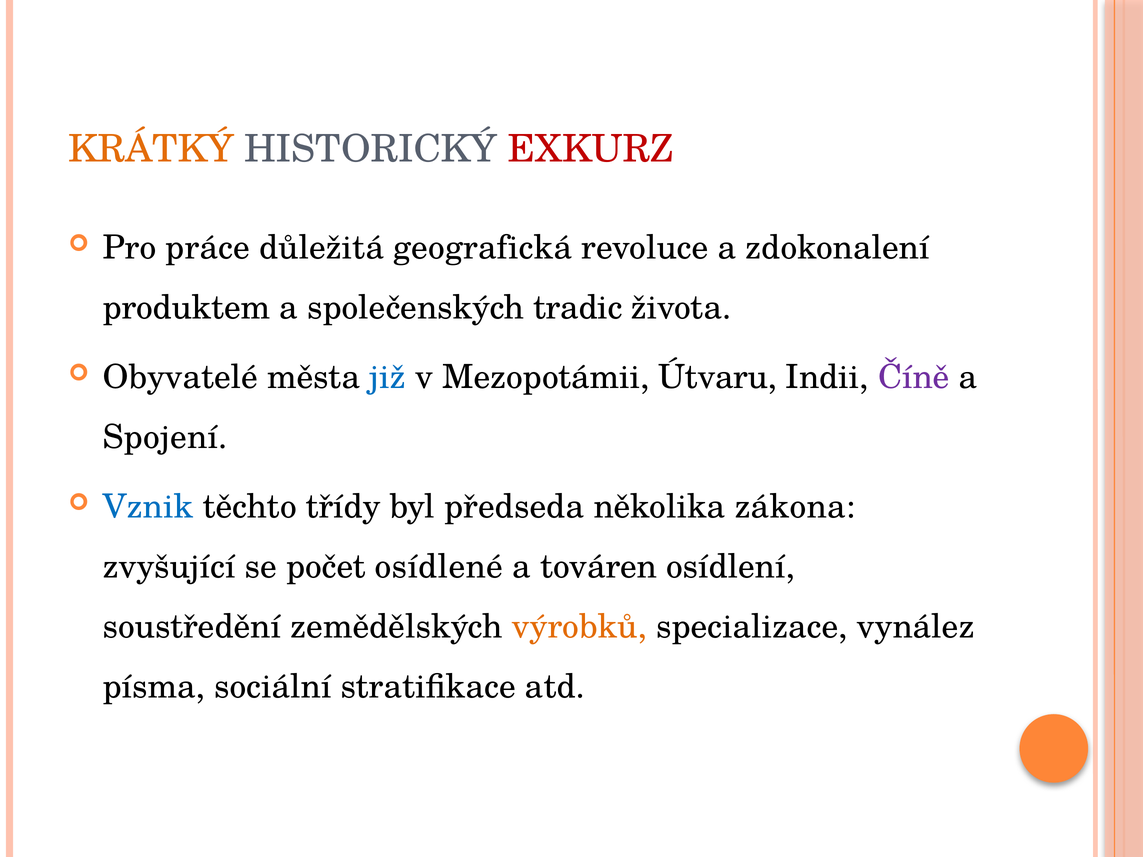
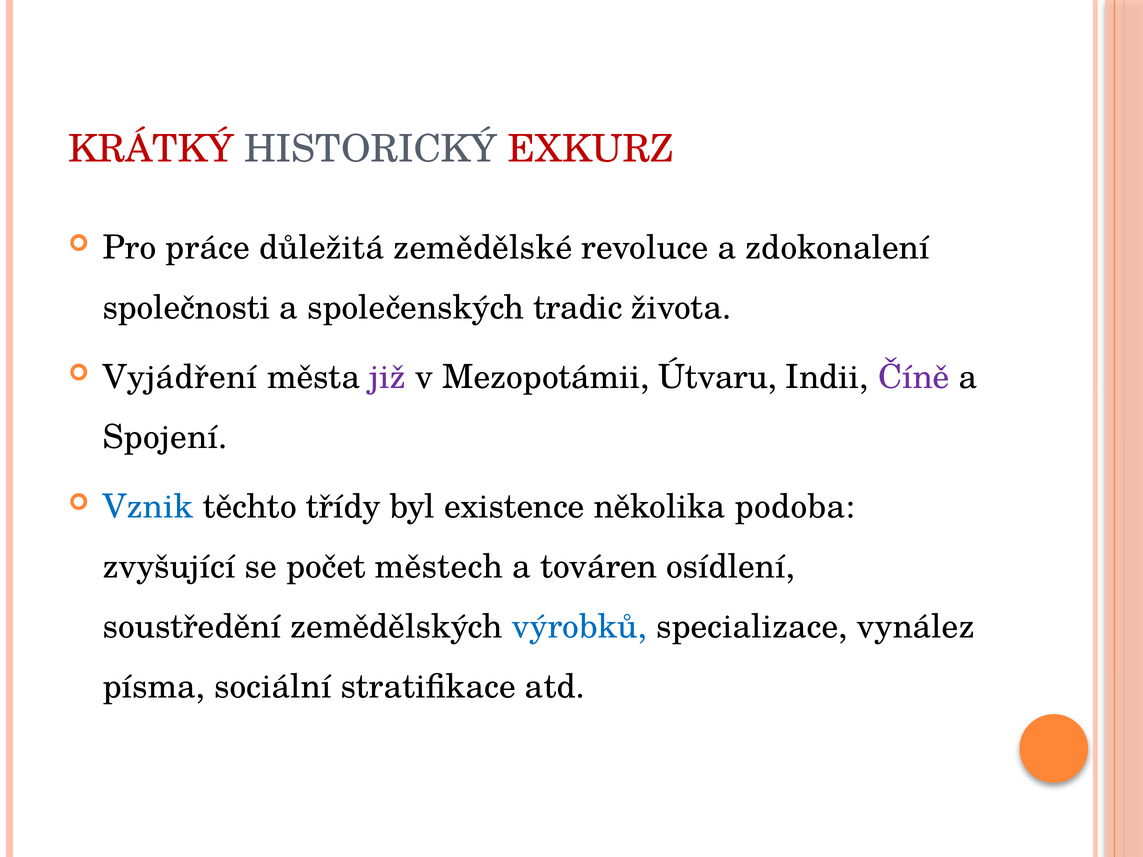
KRÁTKÝ colour: orange -> red
geografická: geografická -> zemědělské
produktem: produktem -> společnosti
Obyvatelé: Obyvatelé -> Vyjádření
již colour: blue -> purple
předseda: předseda -> existence
zákona: zákona -> podoba
osídlené: osídlené -> městech
výrobků colour: orange -> blue
